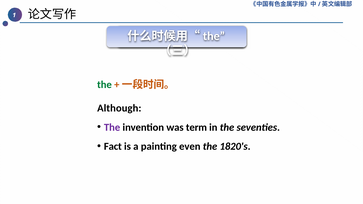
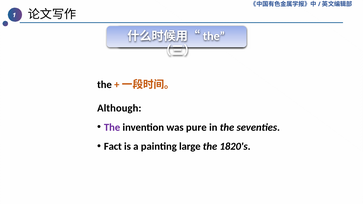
the at (104, 85) colour: green -> black
term: term -> pure
even: even -> large
